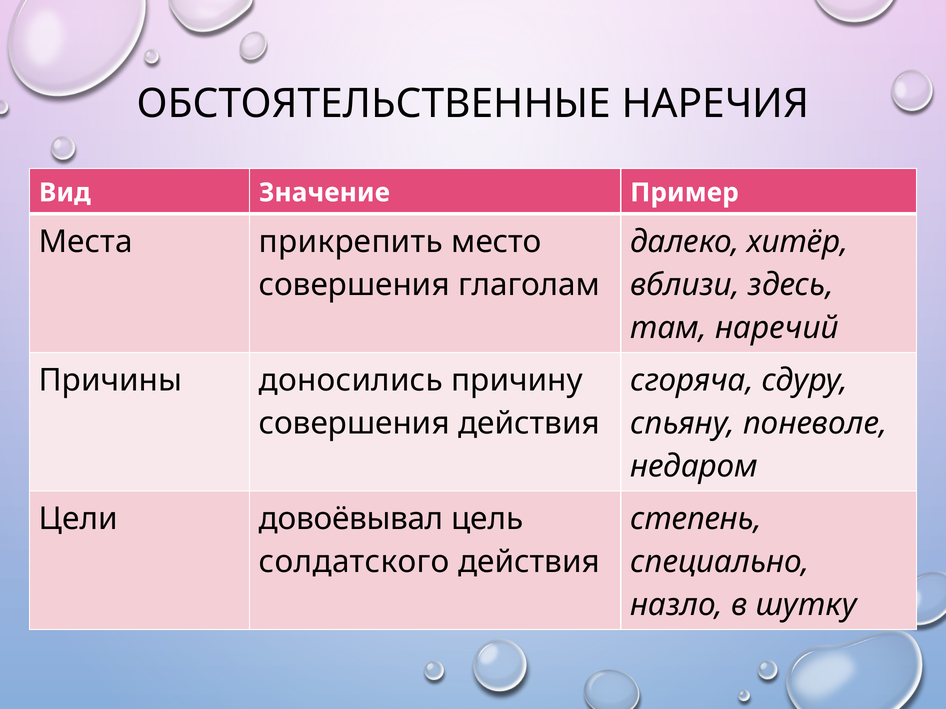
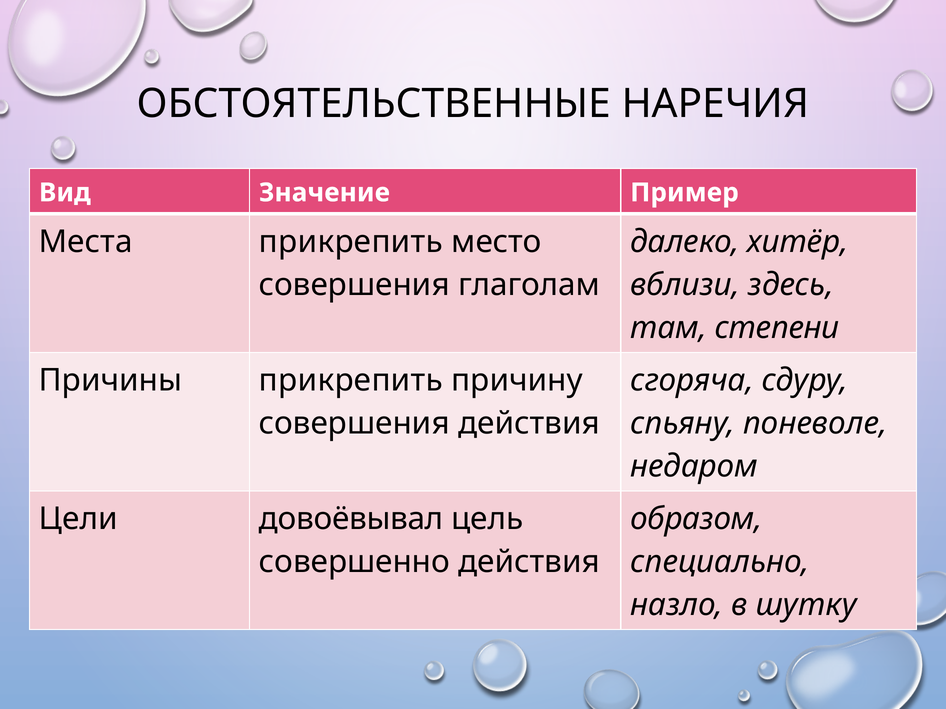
наречий: наречий -> степени
Причины доносились: доносились -> прикрепить
степень: степень -> образом
солдатского: солдатского -> совершенно
